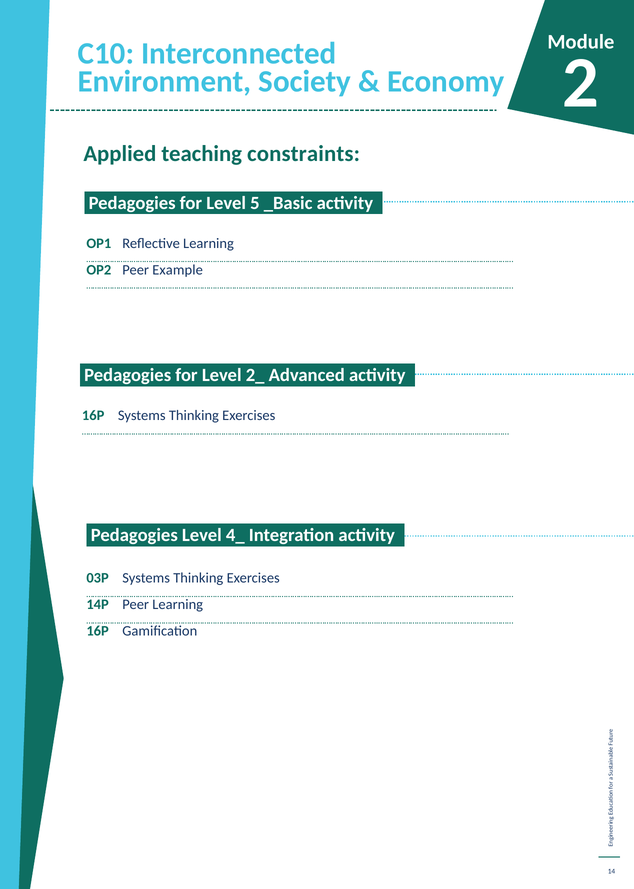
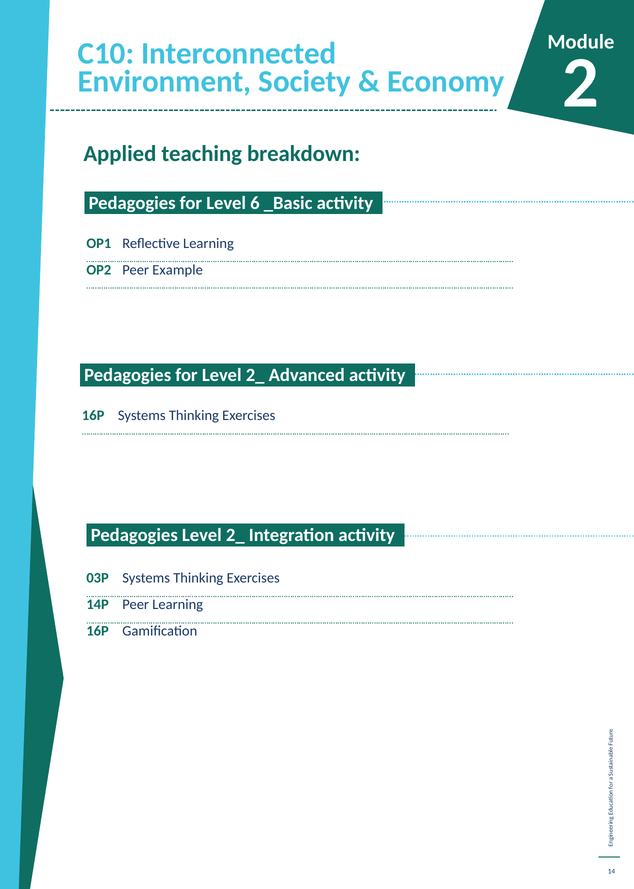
constraints: constraints -> breakdown
5: 5 -> 6
Pedagogies Level 4_: 4_ -> 2_
